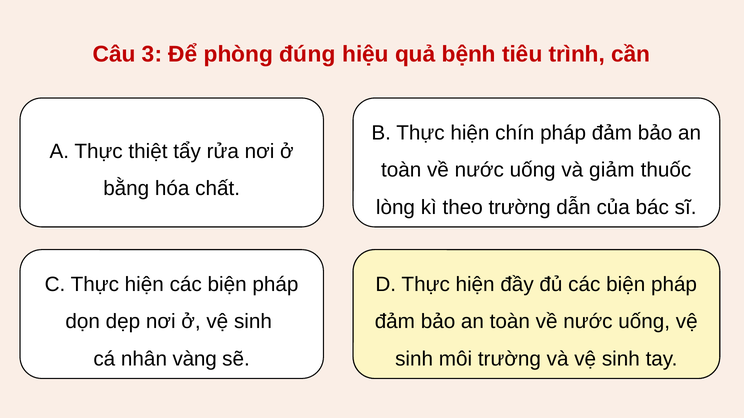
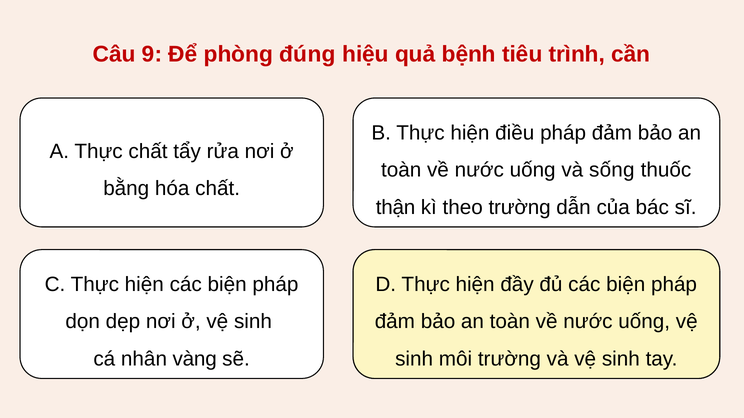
3: 3 -> 9
chín: chín -> điều
Thực thiệt: thiệt -> chất
giảm: giảm -> sống
lòng: lòng -> thận
